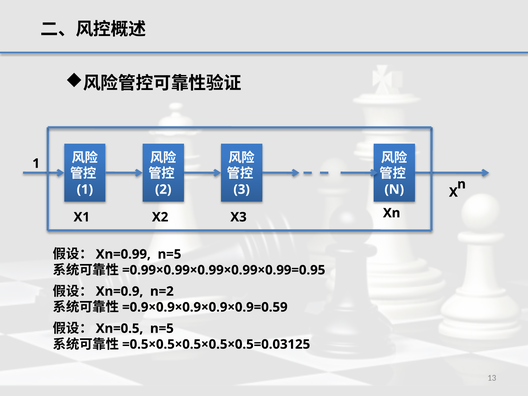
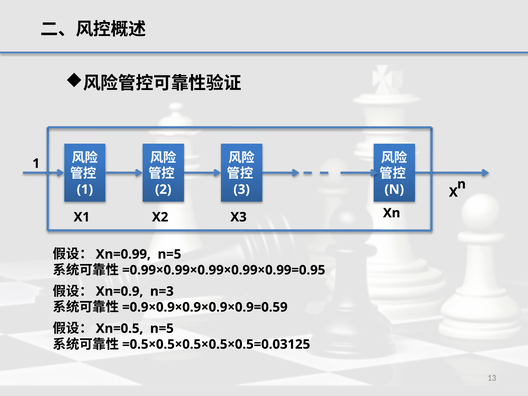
n=2: n=2 -> n=3
